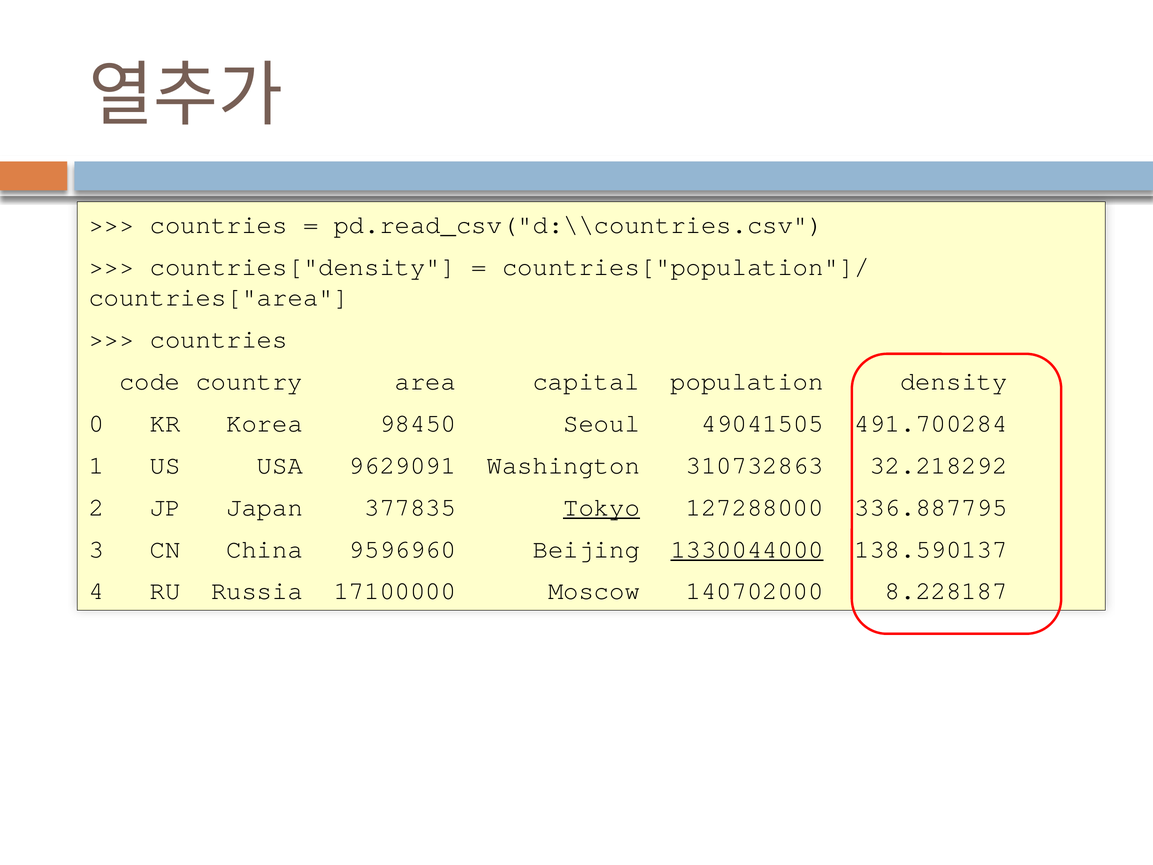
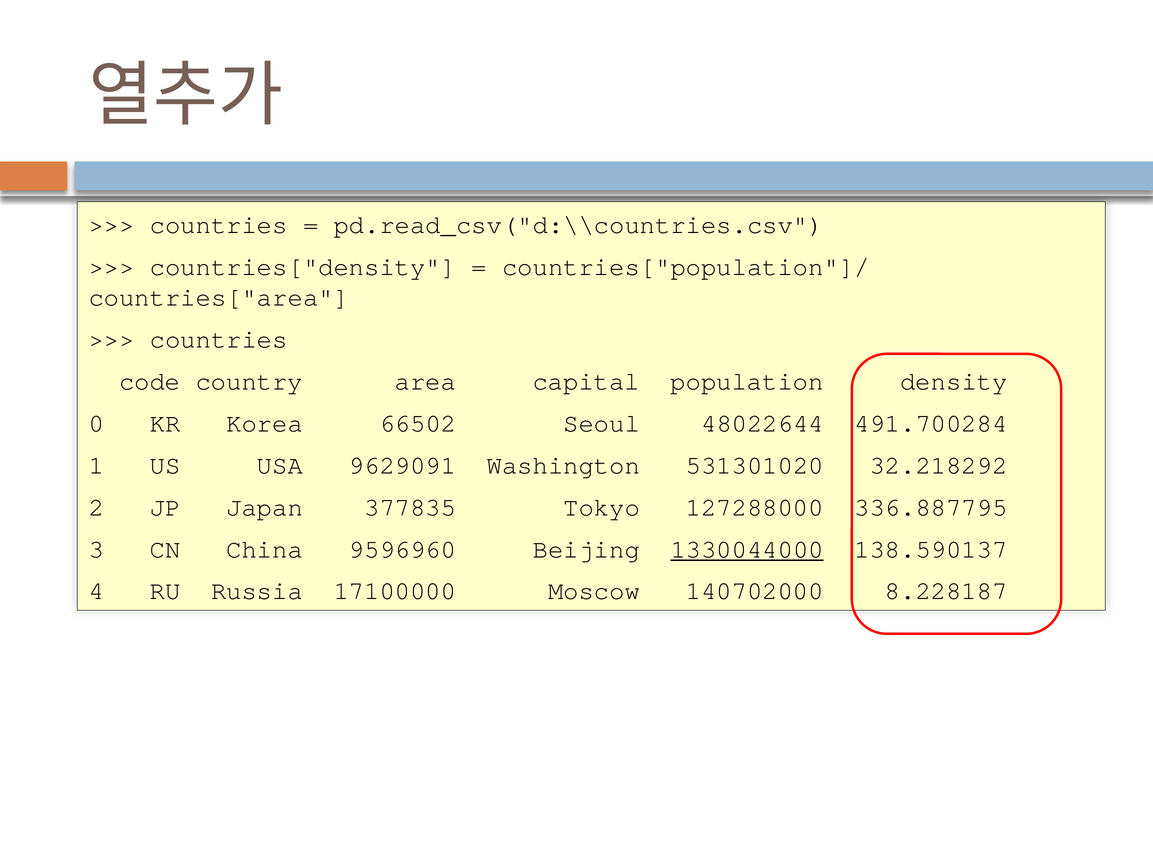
98450: 98450 -> 66502
49041505: 49041505 -> 48022644
310732863: 310732863 -> 531301020
Tokyo underline: present -> none
